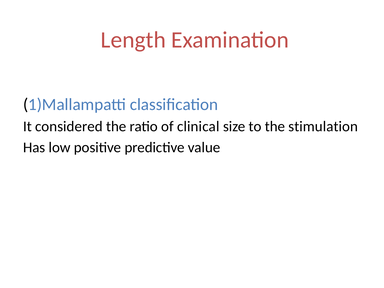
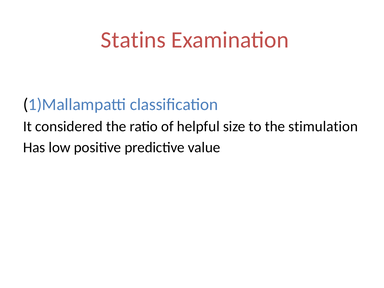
Length: Length -> Statins
clinical: clinical -> helpful
